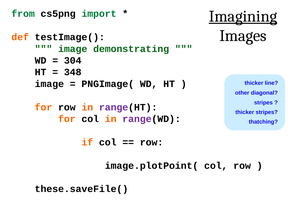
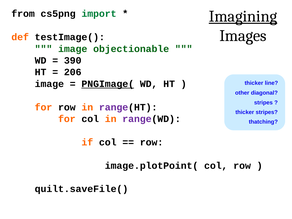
from colour: green -> black
demonstrating: demonstrating -> objectionable
304: 304 -> 390
348: 348 -> 206
PNGImage( underline: none -> present
these.saveFile(: these.saveFile( -> quilt.saveFile(
